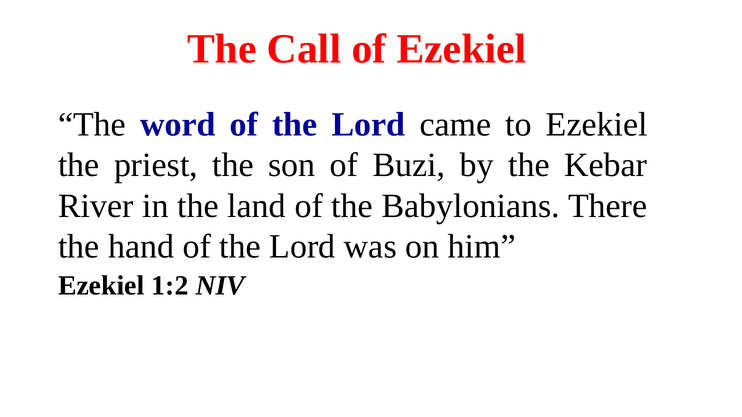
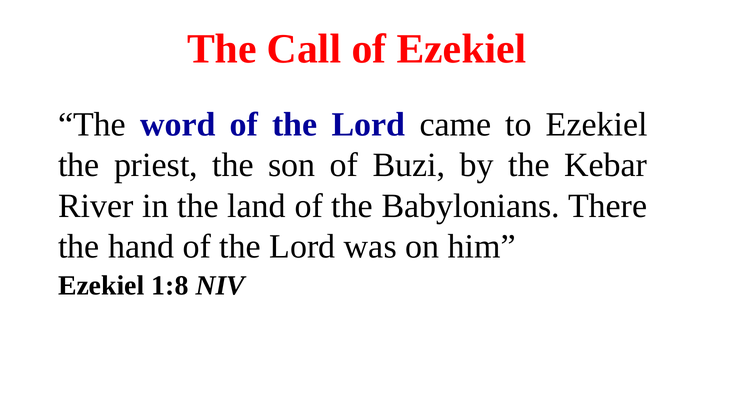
1:2: 1:2 -> 1:8
